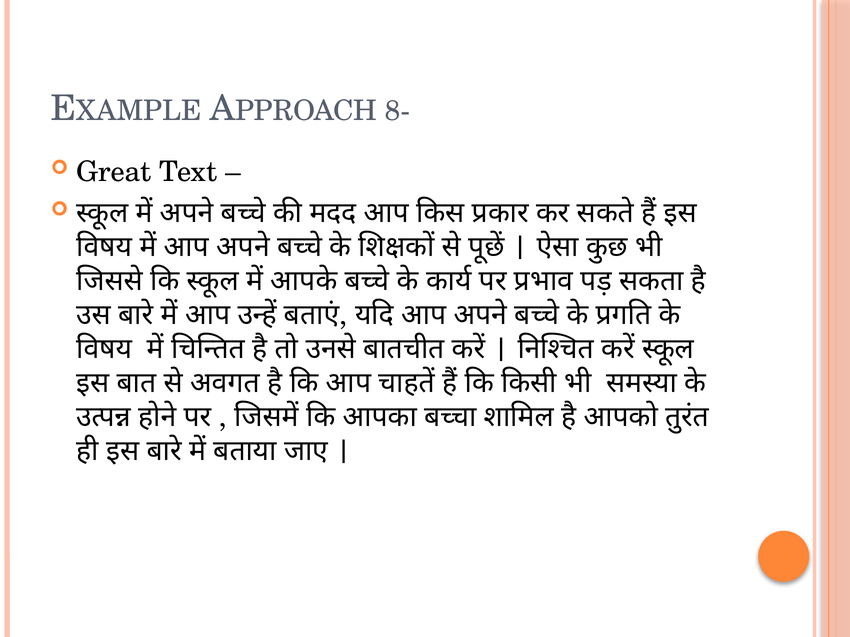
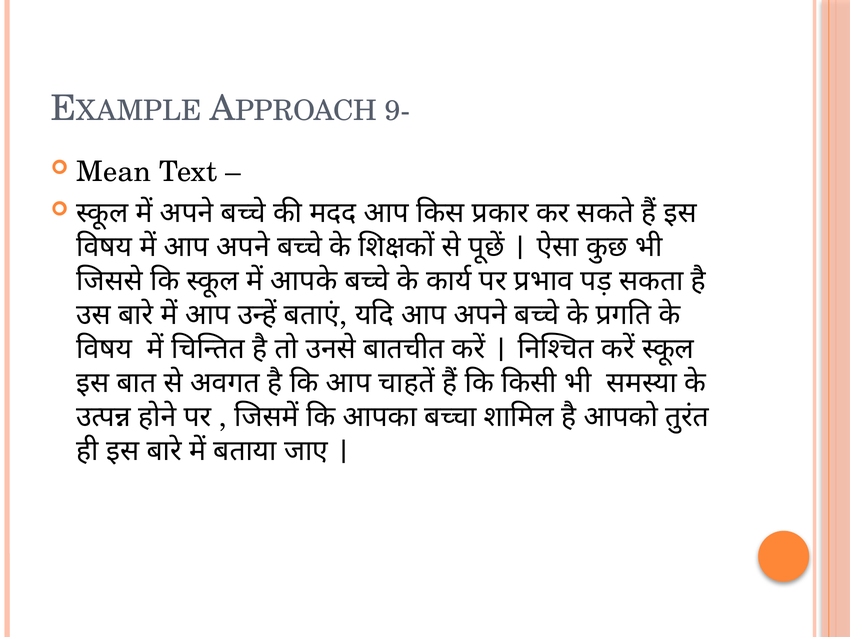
8-: 8- -> 9-
Great: Great -> Mean
